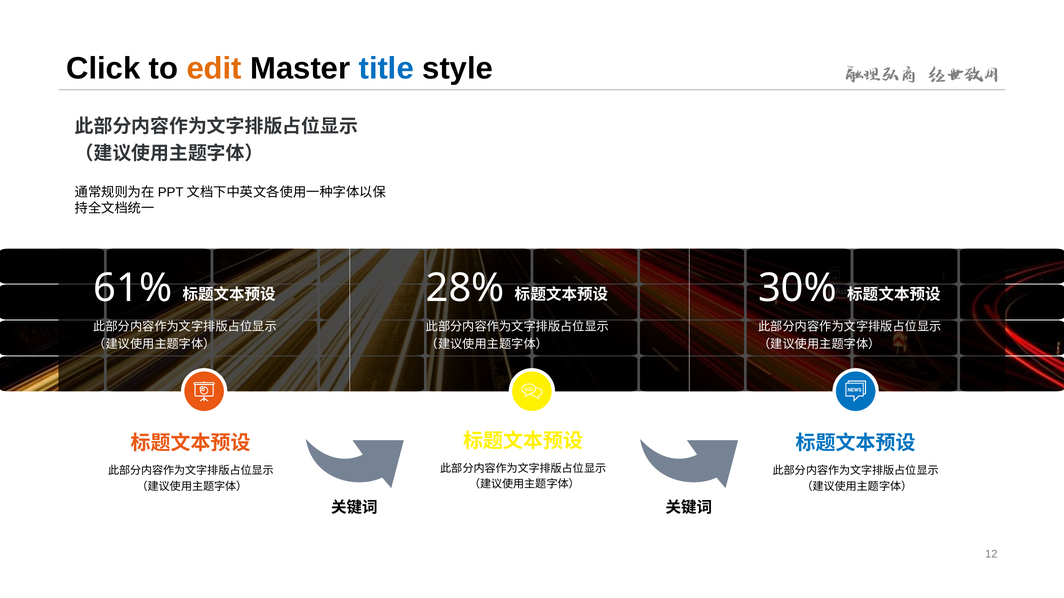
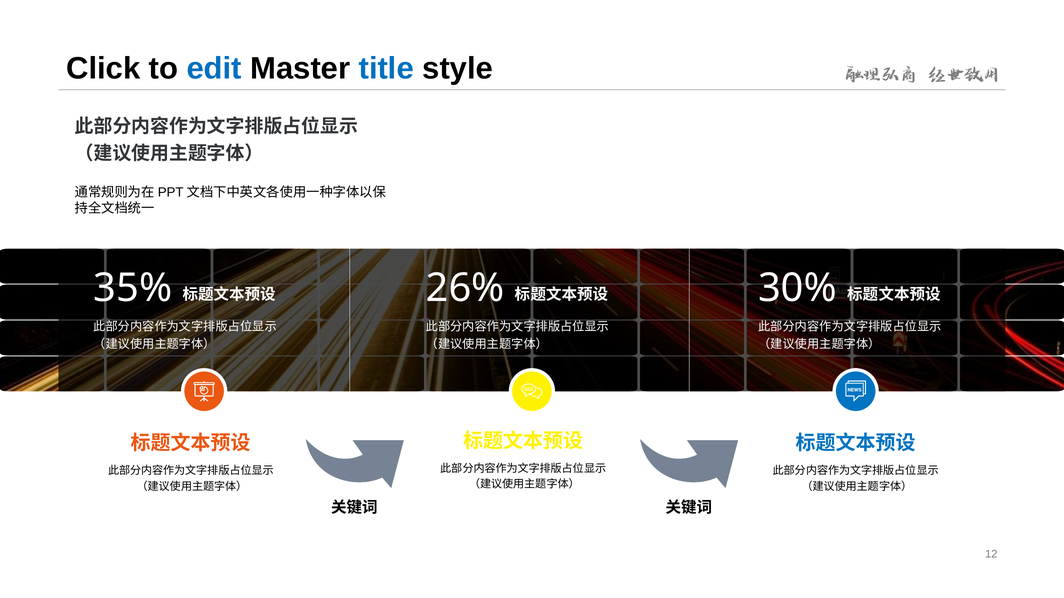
edit colour: orange -> blue
61%: 61% -> 35%
28%: 28% -> 26%
